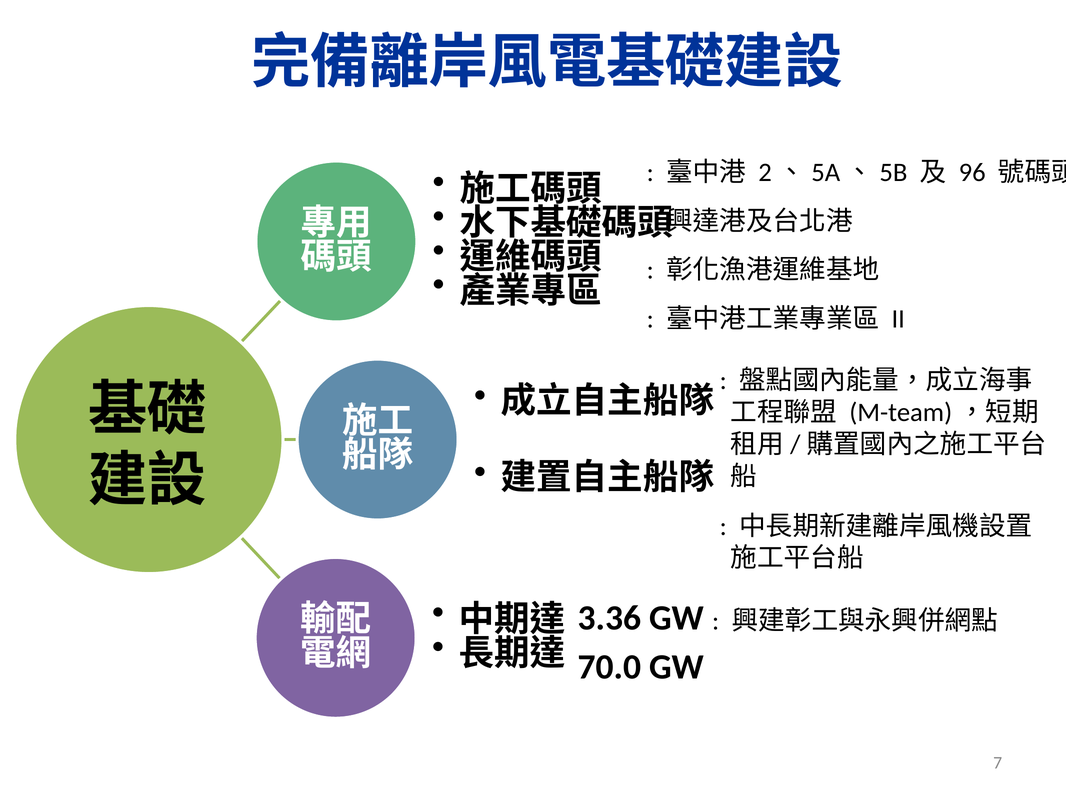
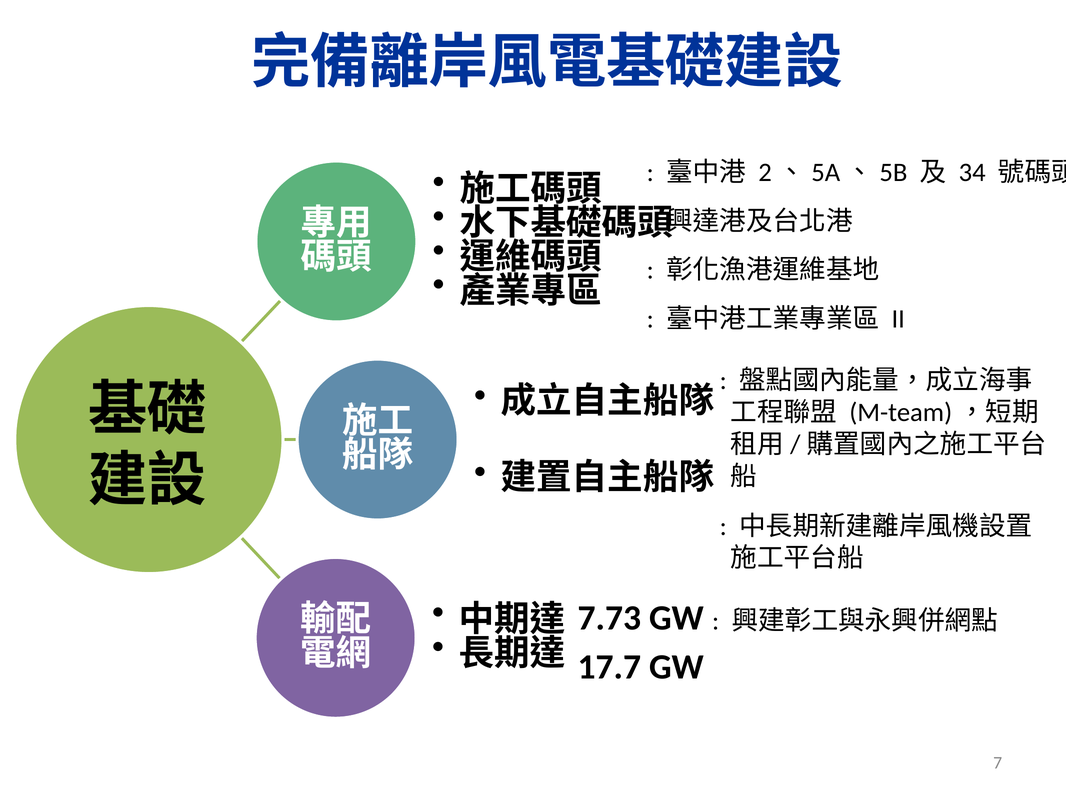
96: 96 -> 34
3.36: 3.36 -> 7.73
70.0: 70.0 -> 17.7
